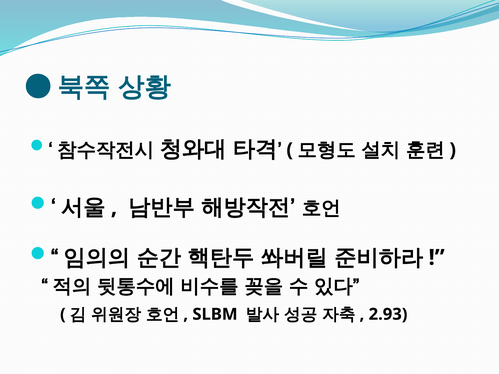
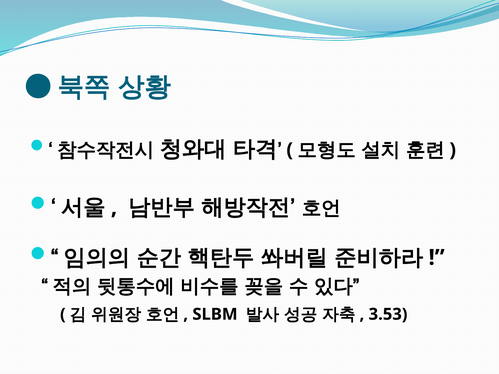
2.93: 2.93 -> 3.53
